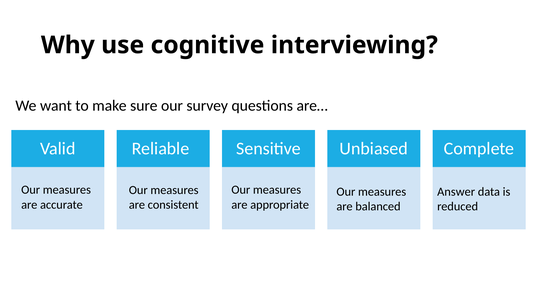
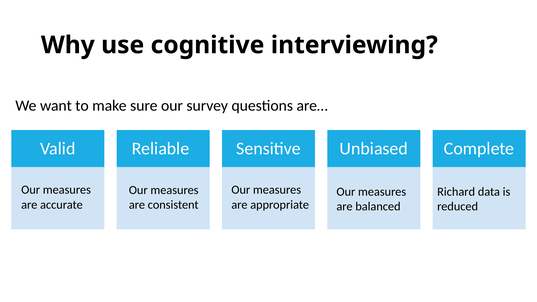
Answer: Answer -> Richard
